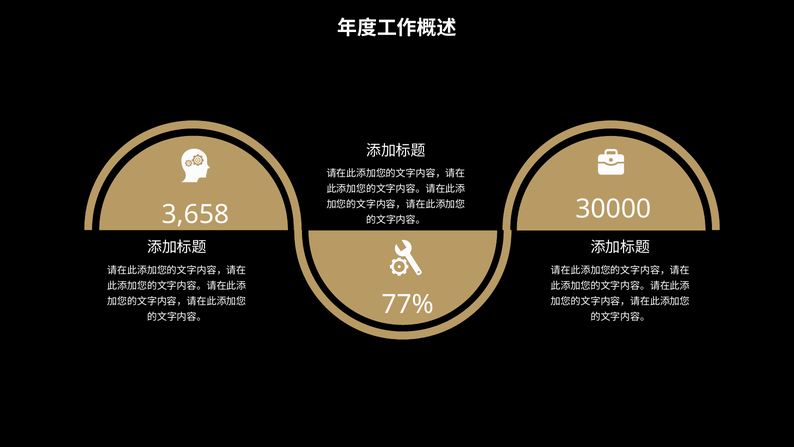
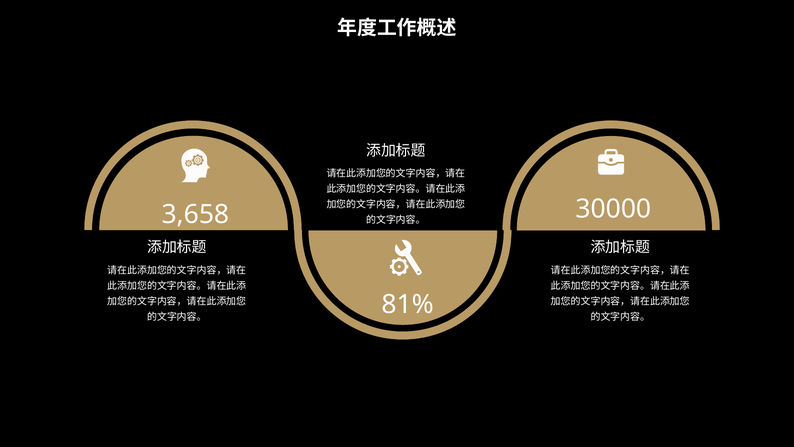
77%: 77% -> 81%
